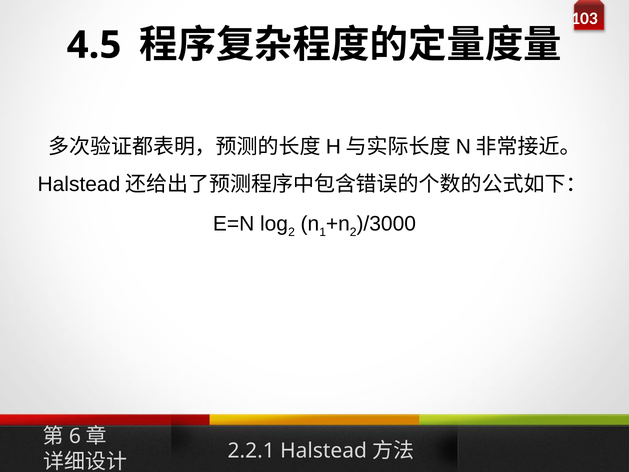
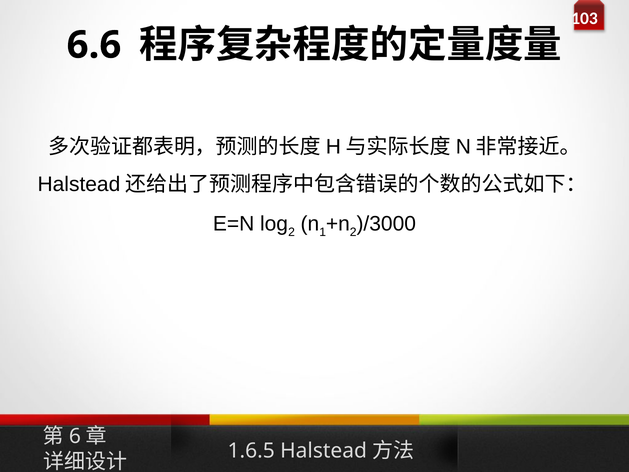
4.5: 4.5 -> 6.6
2.2.1: 2.2.1 -> 1.6.5
